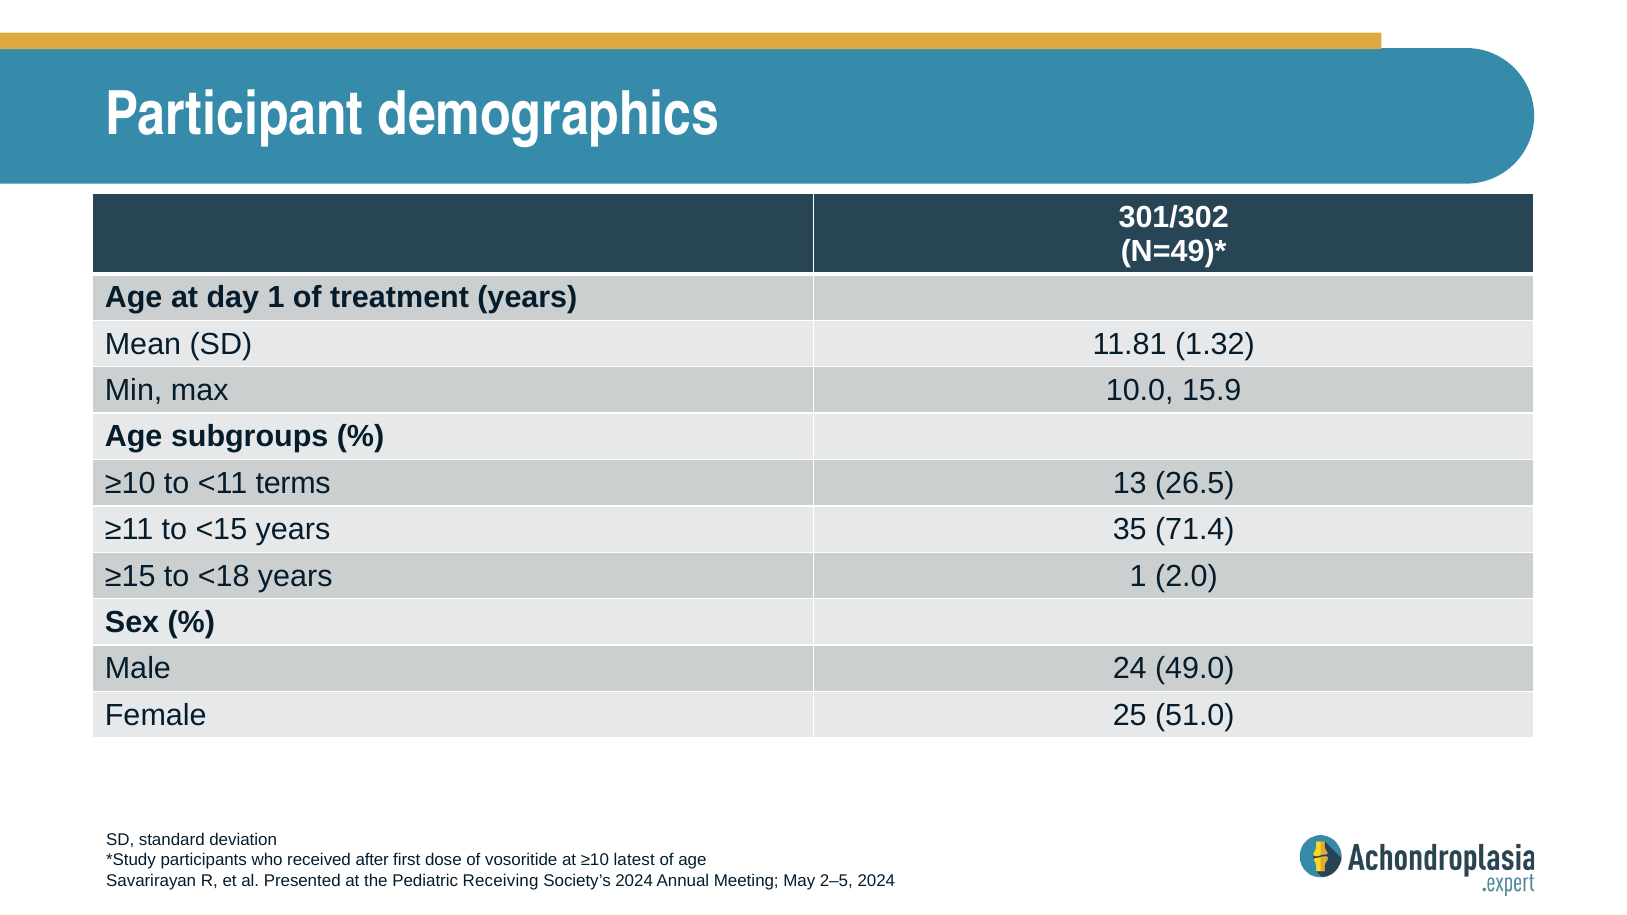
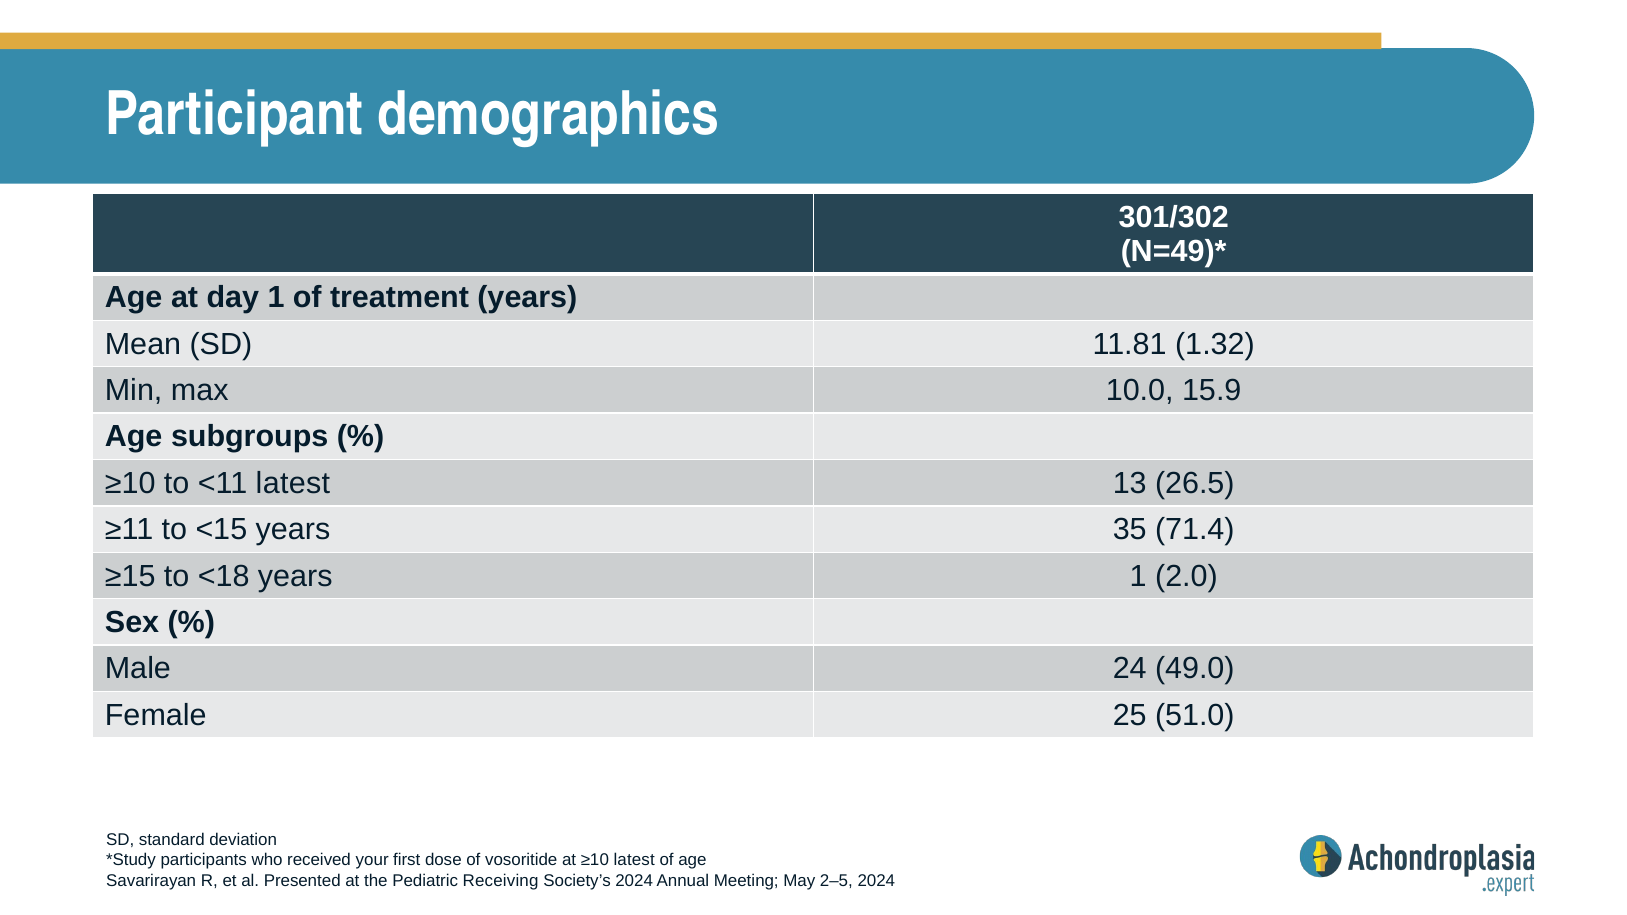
<11 terms: terms -> latest
after: after -> your
